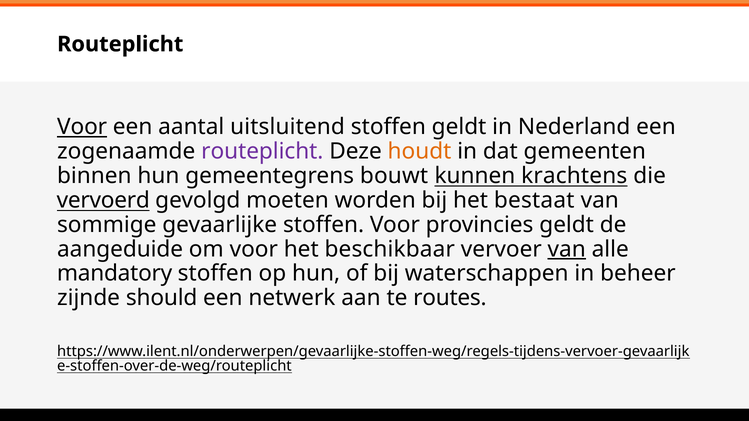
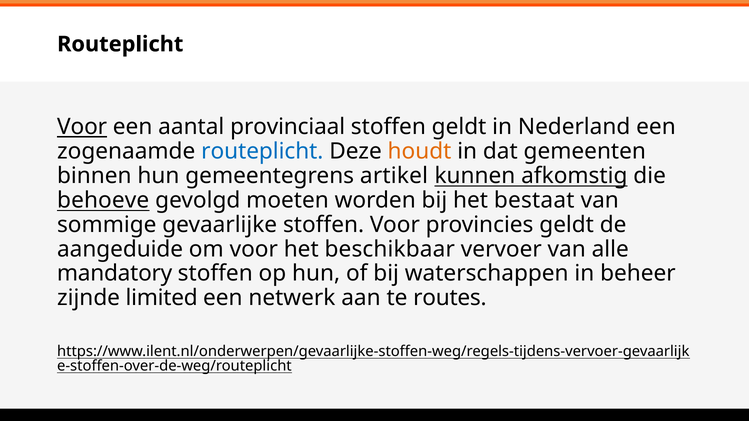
uitsluitend: uitsluitend -> provinciaal
routeplicht at (262, 151) colour: purple -> blue
bouwt: bouwt -> artikel
krachtens: krachtens -> afkomstig
vervoerd: vervoerd -> behoeve
van at (567, 249) underline: present -> none
should: should -> limited
